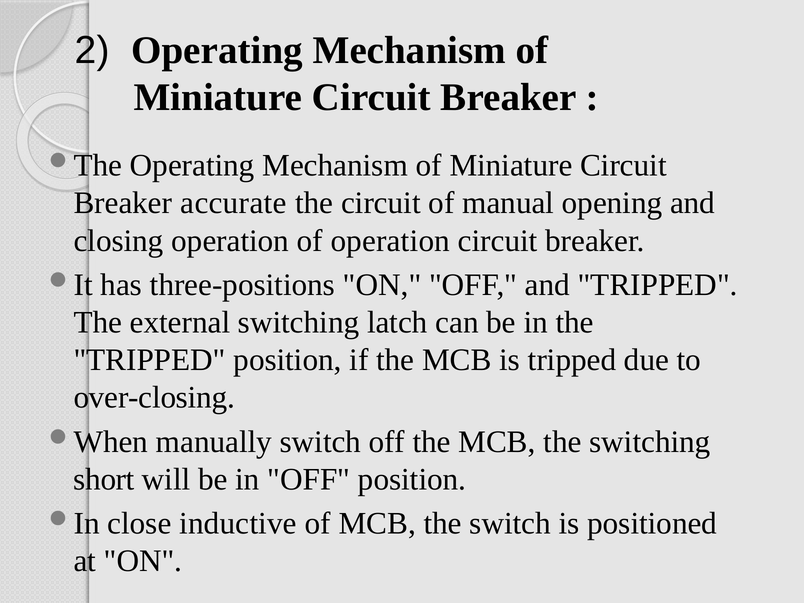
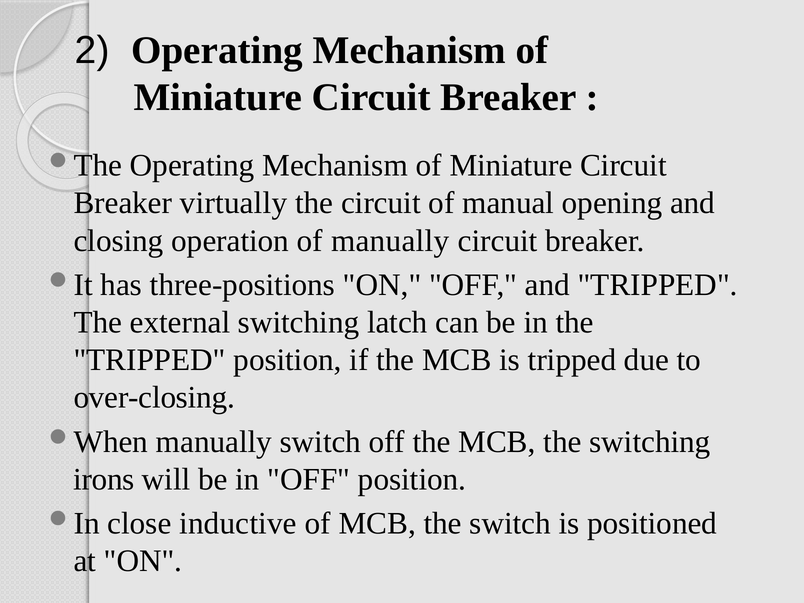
accurate: accurate -> virtually
of operation: operation -> manually
short: short -> irons
